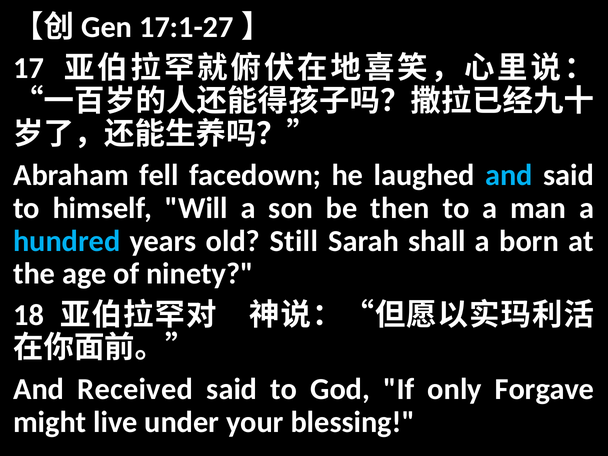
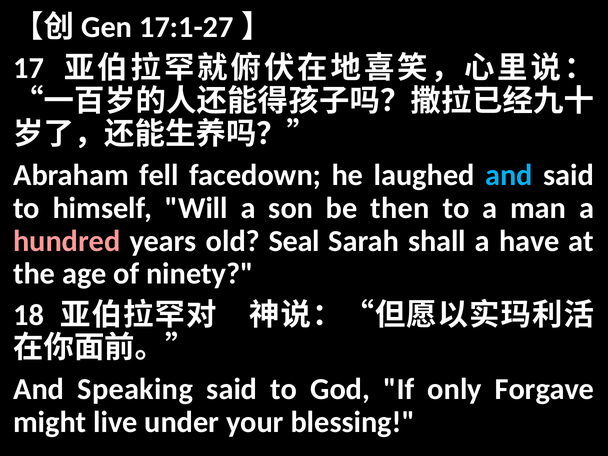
hundred colour: light blue -> pink
Still: Still -> Seal
born: born -> have
Received: Received -> Speaking
